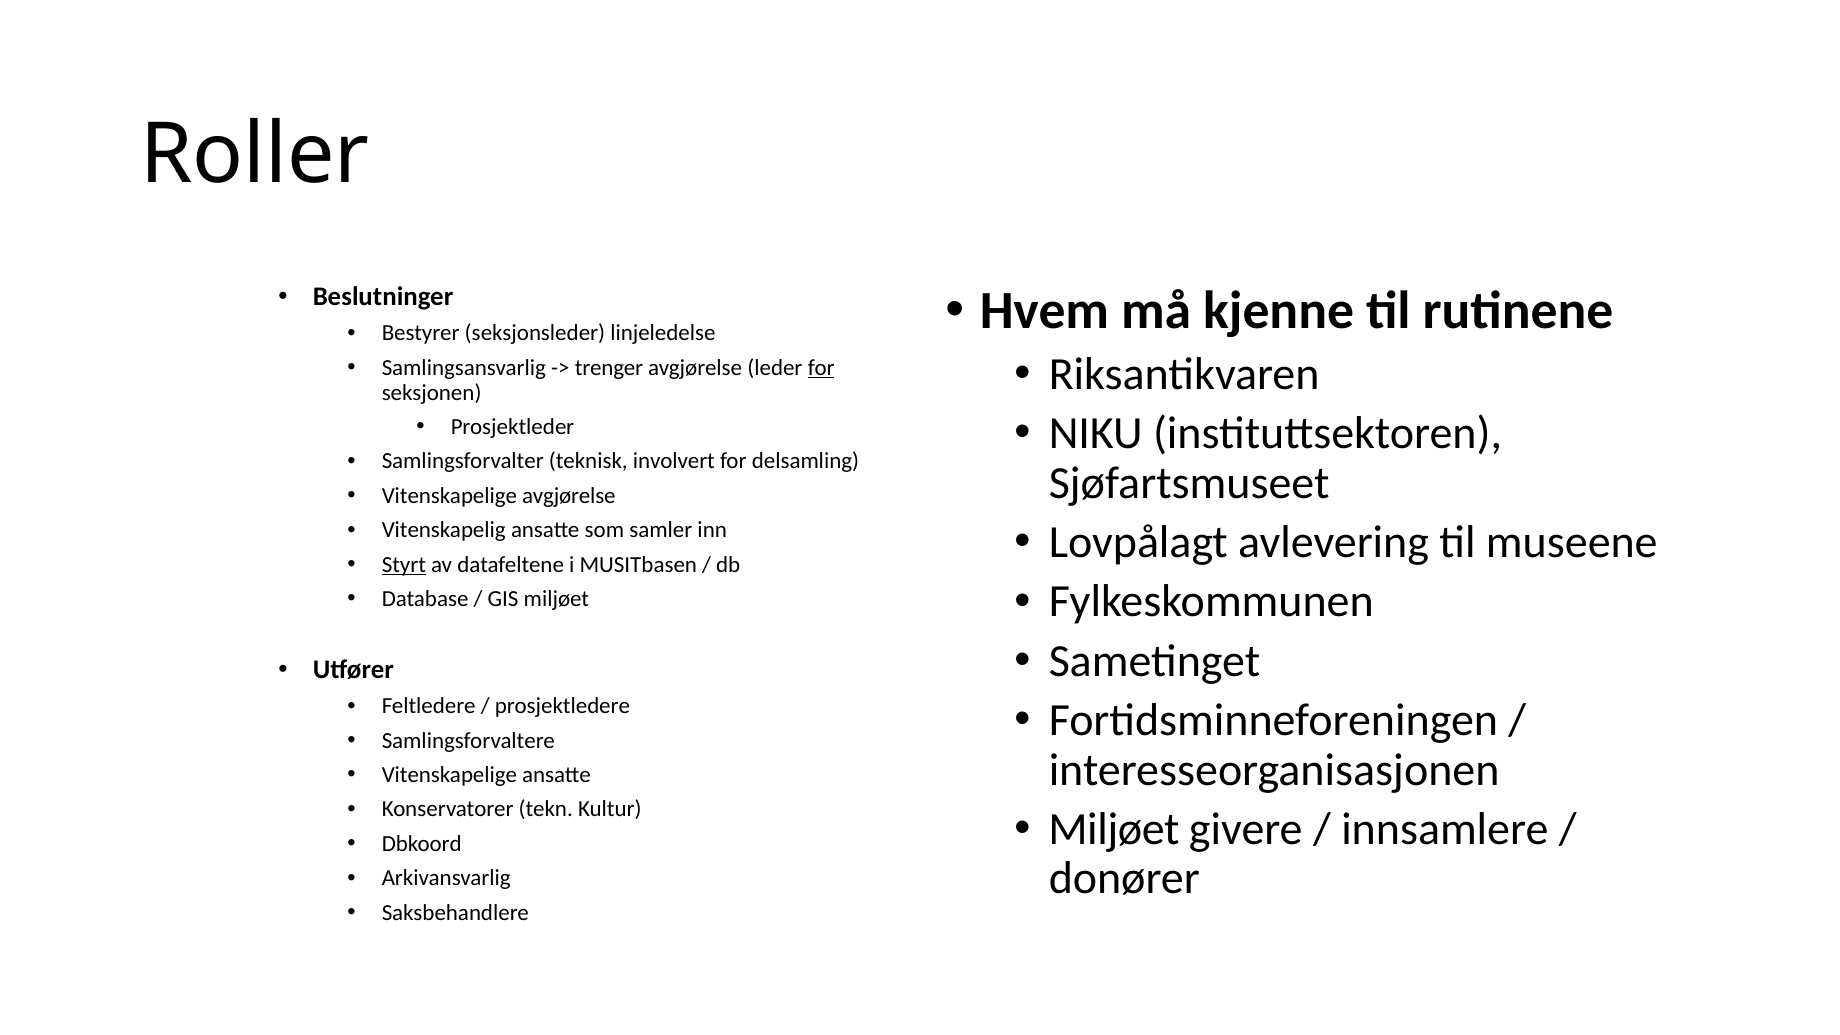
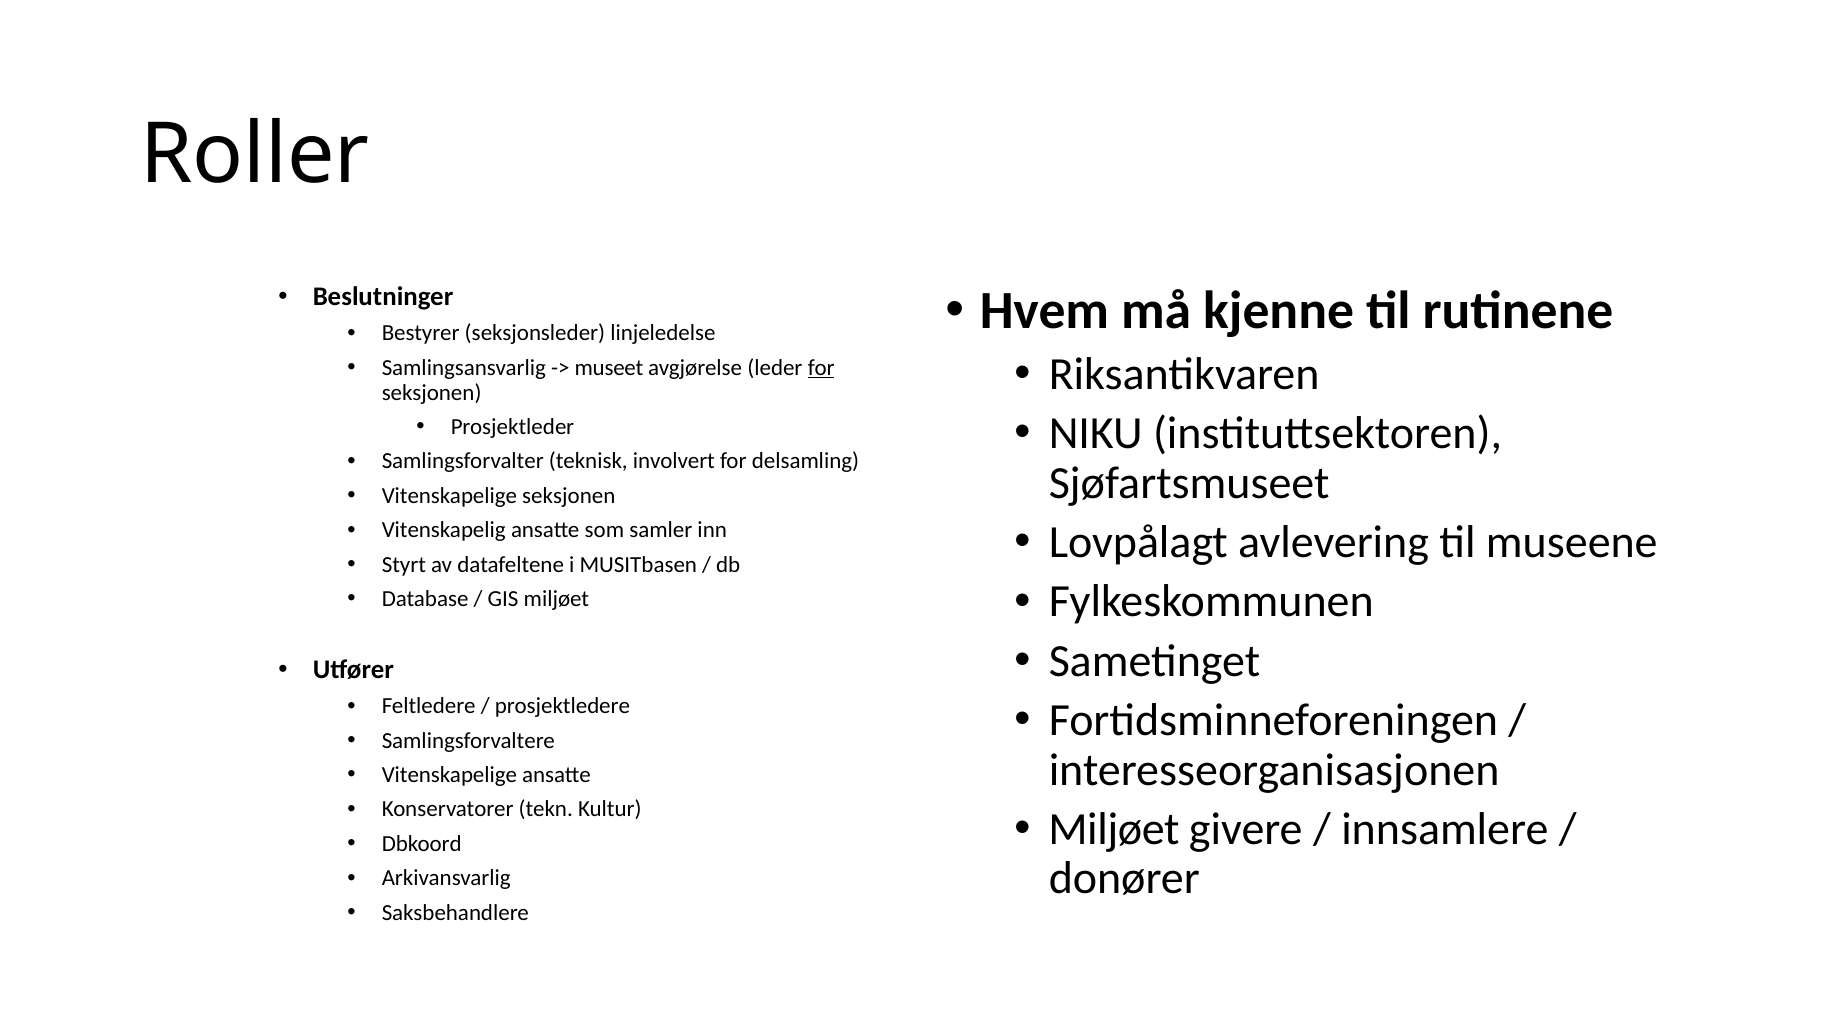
trenger: trenger -> museet
Vitenskapelige avgjørelse: avgjørelse -> seksjonen
Styrt underline: present -> none
